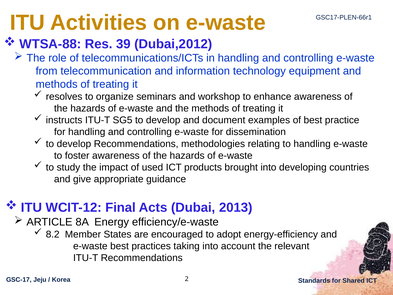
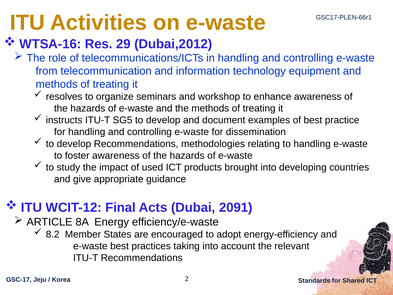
WTSA-88: WTSA-88 -> WTSA-16
39: 39 -> 29
2013: 2013 -> 2091
